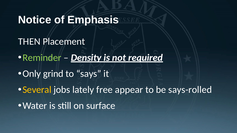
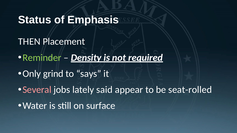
Notice: Notice -> Status
Several colour: yellow -> pink
free: free -> said
says-rolled: says-rolled -> seat-rolled
